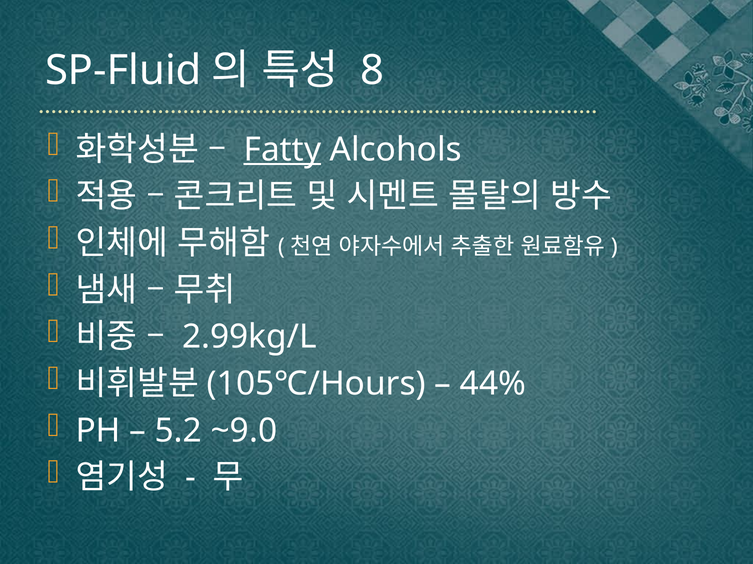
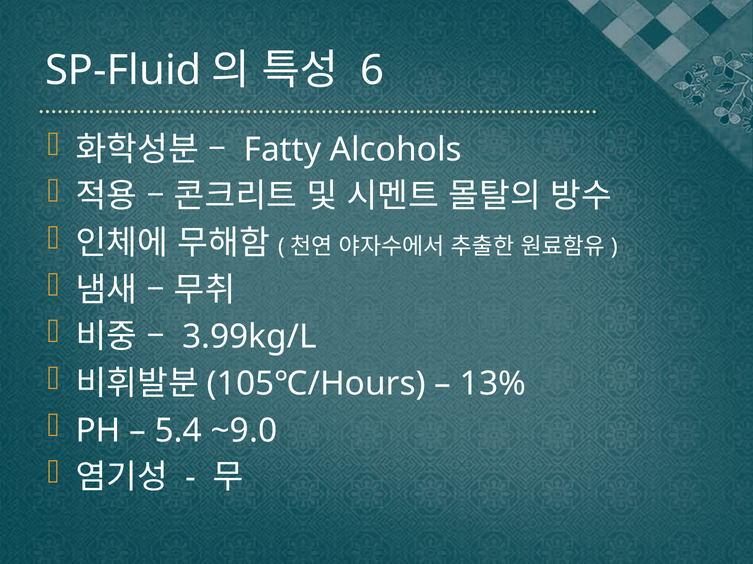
8: 8 -> 6
Fatty underline: present -> none
2.99kg/L: 2.99kg/L -> 3.99kg/L
44%: 44% -> 13%
5.2: 5.2 -> 5.4
